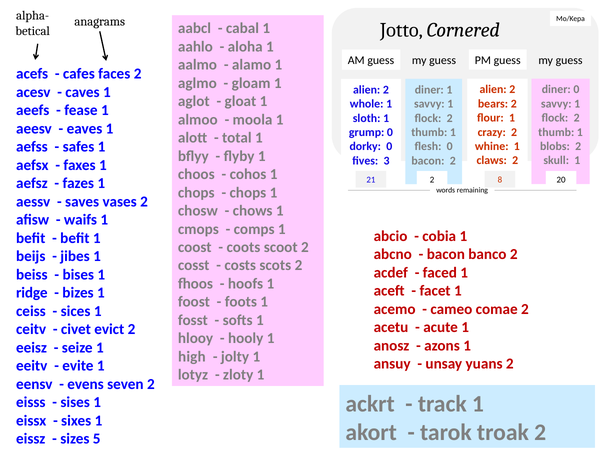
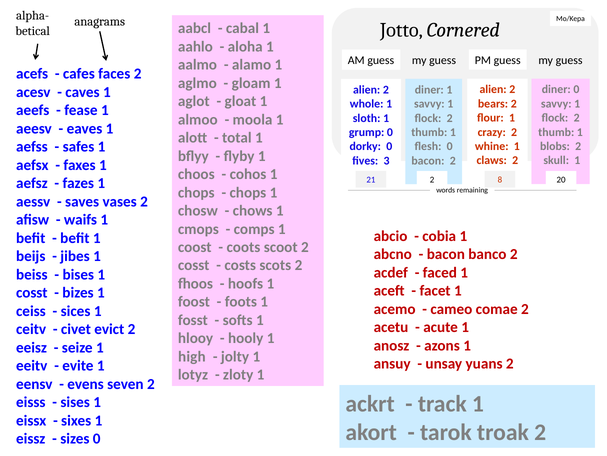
ridge at (32, 292): ridge -> cosst
sizes 5: 5 -> 0
